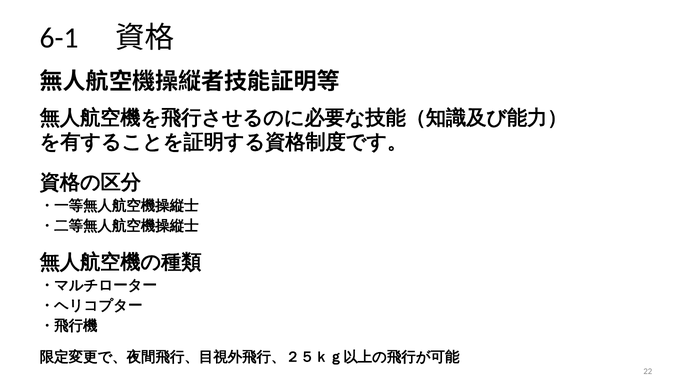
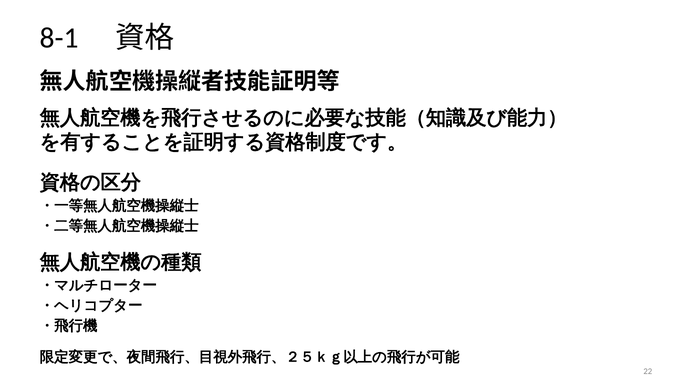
6-1: 6-1 -> 8-1
